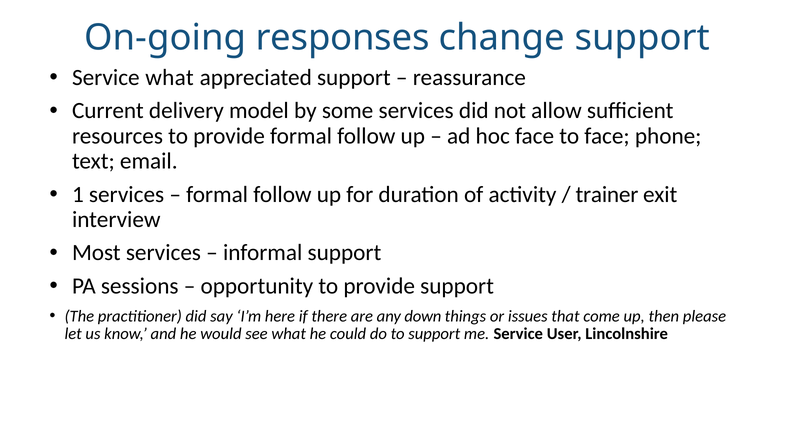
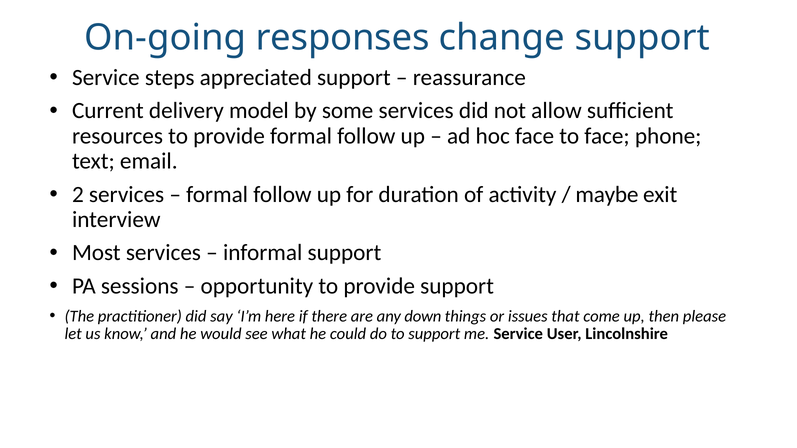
Service what: what -> steps
1: 1 -> 2
trainer: trainer -> maybe
